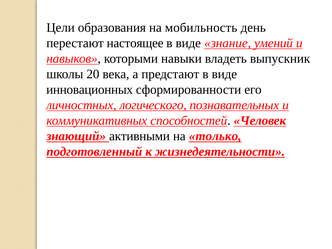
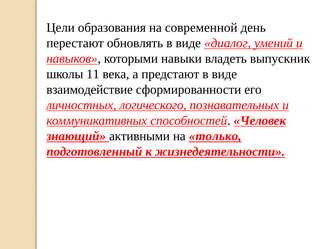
мобильность: мобильность -> современной
настоящее: настоящее -> обновлять
знание: знание -> диалог
20: 20 -> 11
инновационных: инновационных -> взаимодействие
